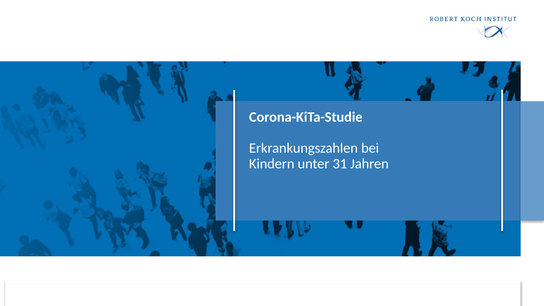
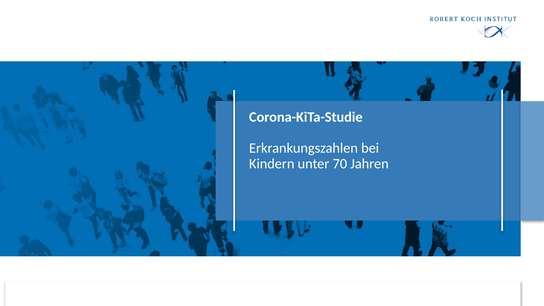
31: 31 -> 70
